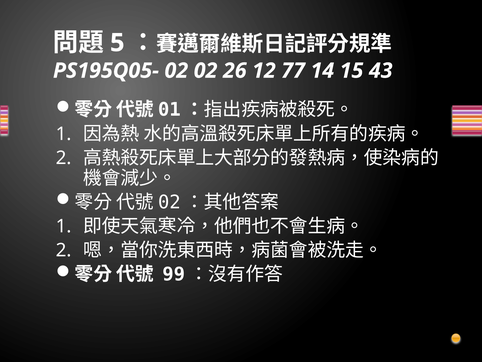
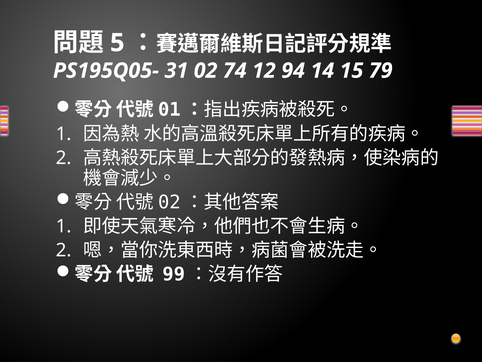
PS195Q05- 02: 02 -> 31
26: 26 -> 74
77: 77 -> 94
43: 43 -> 79
